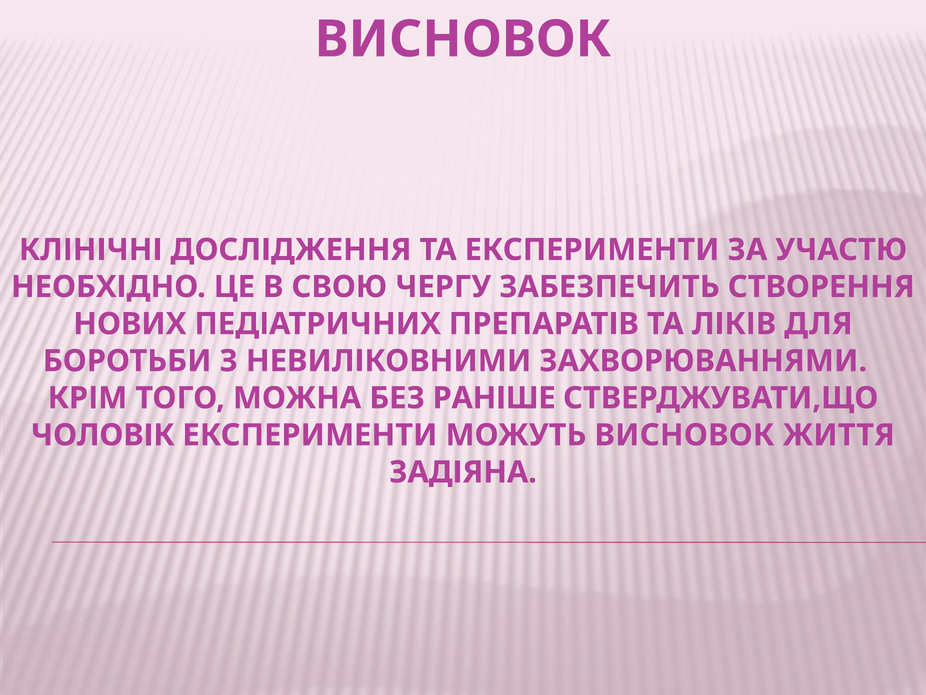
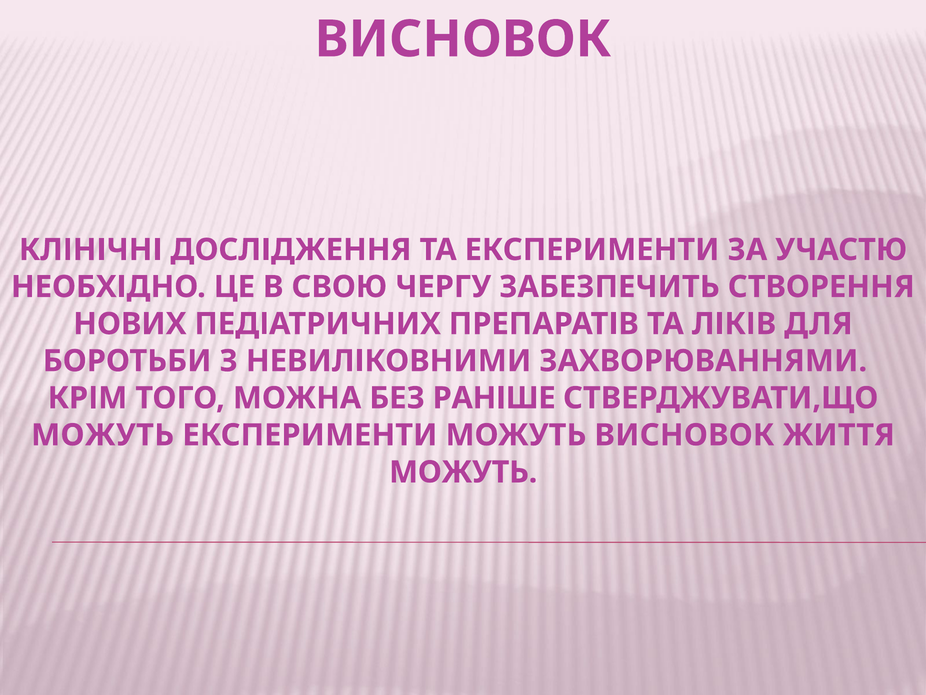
ЧОЛОВІК at (103, 435): ЧОЛОВІК -> МОЖУТЬ
ЗАДІЯНА at (463, 472): ЗАДІЯНА -> МОЖУТЬ
